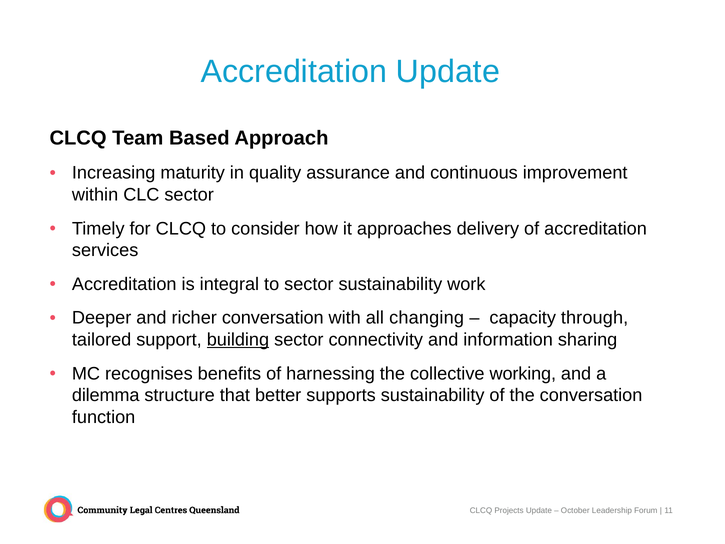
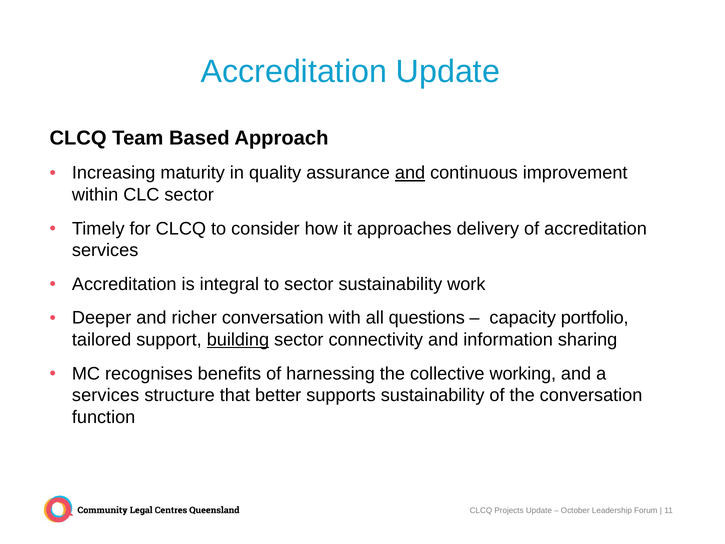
and at (410, 173) underline: none -> present
changing: changing -> questions
through: through -> portfolio
dilemma at (106, 395): dilemma -> services
